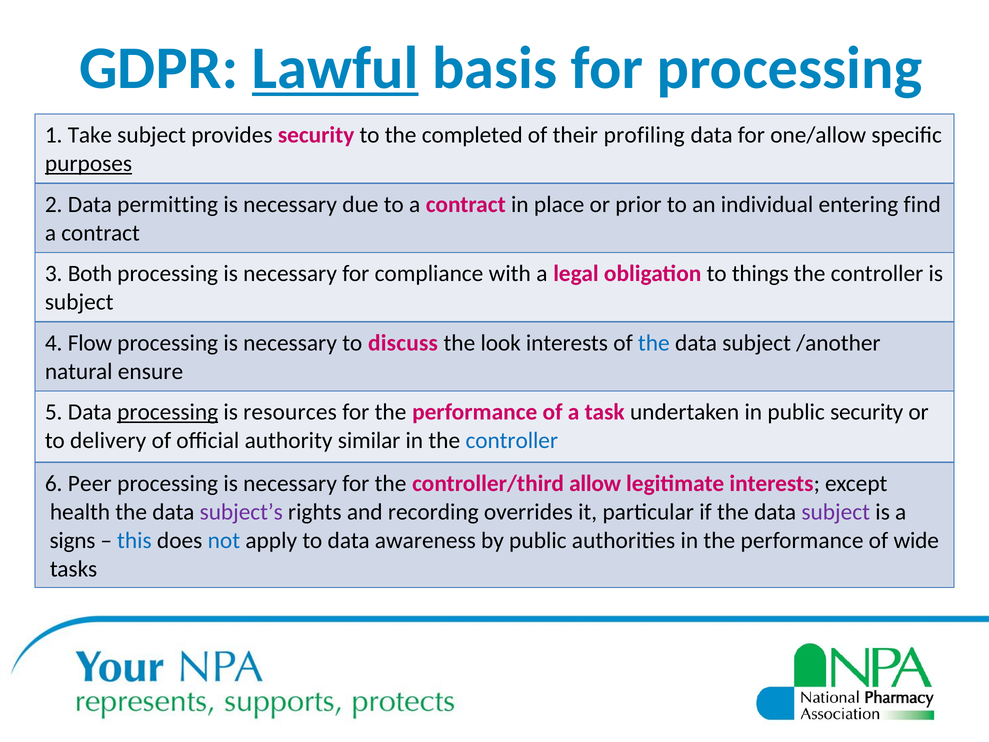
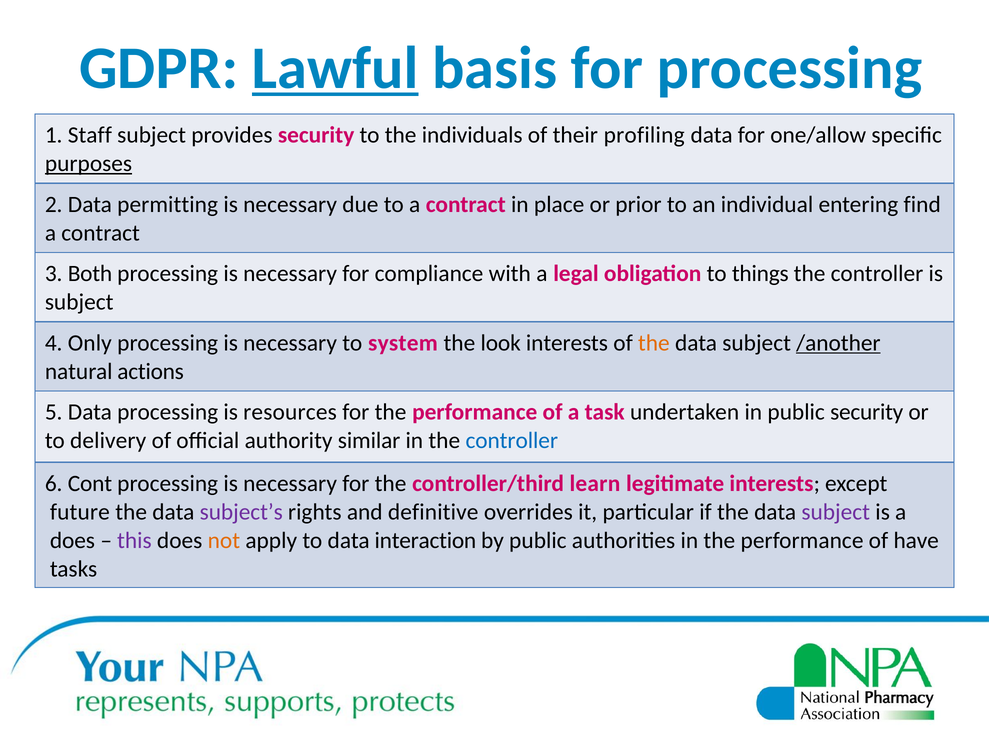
Take: Take -> Staff
completed: completed -> individuals
Flow: Flow -> Only
discuss: discuss -> system
the at (654, 343) colour: blue -> orange
/another underline: none -> present
ensure: ensure -> actions
processing at (168, 412) underline: present -> none
Peer: Peer -> Cont
allow: allow -> learn
health: health -> future
recording: recording -> definitive
signs at (73, 540): signs -> does
this colour: blue -> purple
not colour: blue -> orange
awareness: awareness -> interaction
wide: wide -> have
